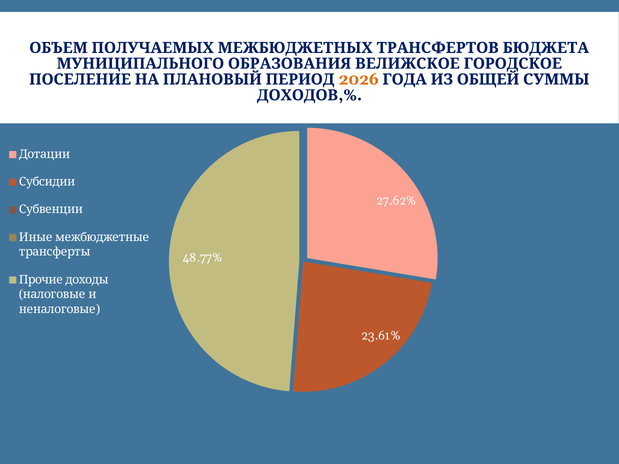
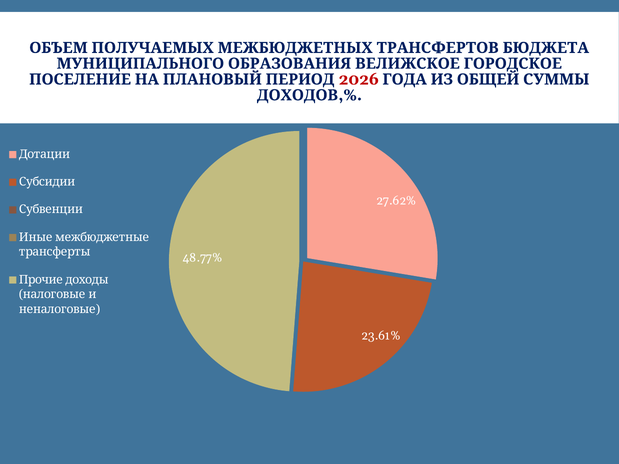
2026 colour: orange -> red
